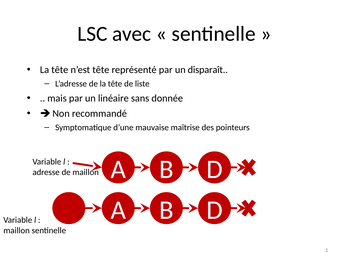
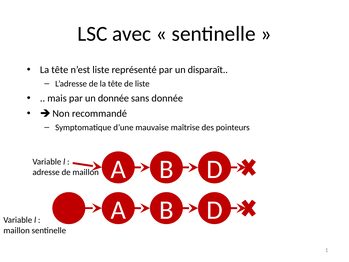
n’est tête: tête -> liste
un linéaire: linéaire -> donnée
